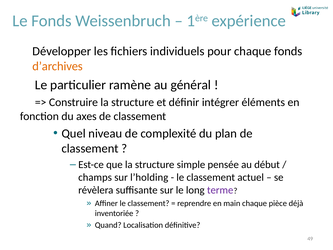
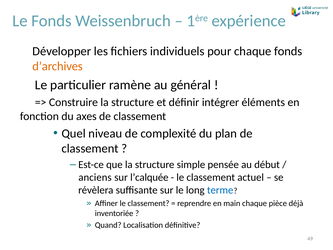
champs: champs -> anciens
l’holding: l’holding -> l’calquée
terme colour: purple -> blue
